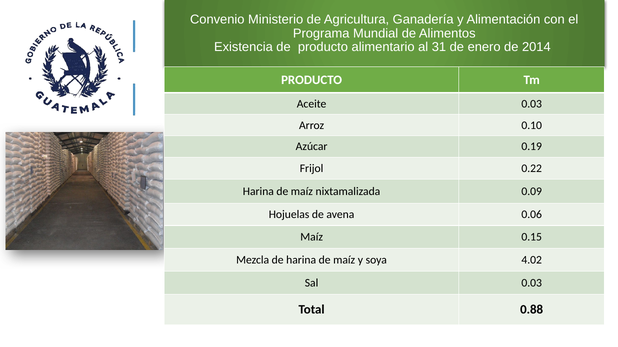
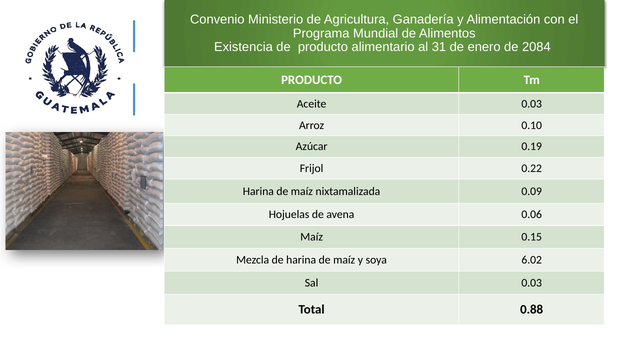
2014: 2014 -> 2084
4.02: 4.02 -> 6.02
